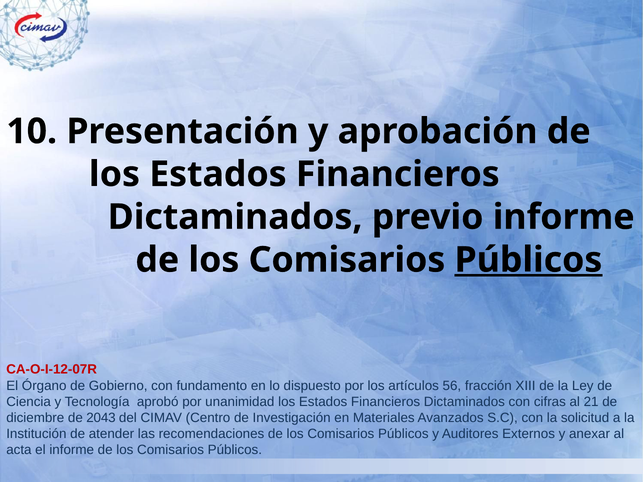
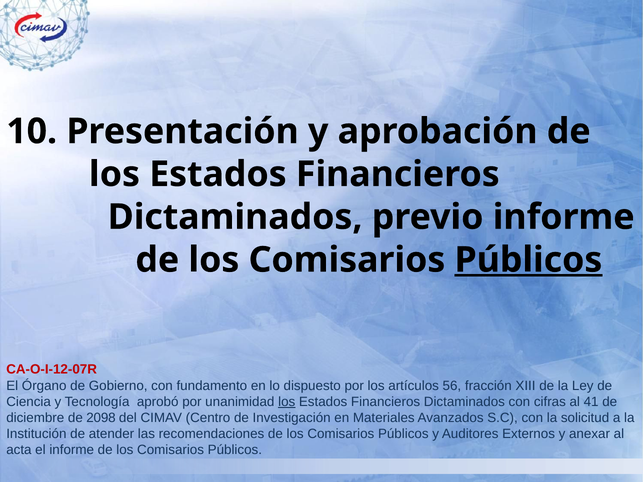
los at (287, 402) underline: none -> present
21: 21 -> 41
2043: 2043 -> 2098
